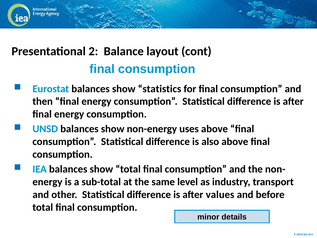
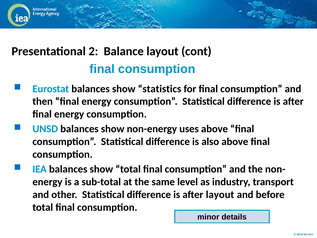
after values: values -> layout
